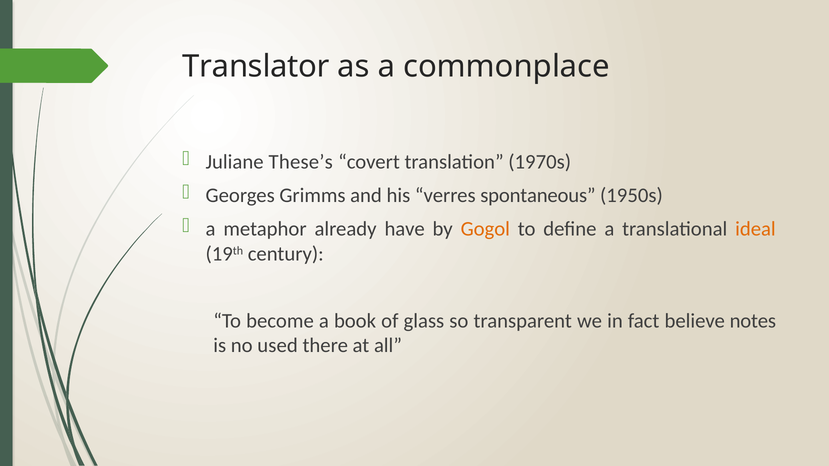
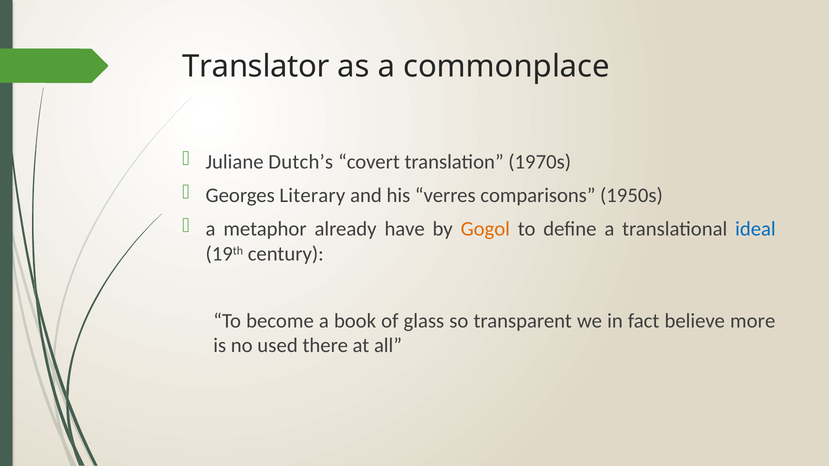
These’s: These’s -> Dutch’s
Grimms: Grimms -> Literary
spontaneous: spontaneous -> comparisons
ideal colour: orange -> blue
notes: notes -> more
